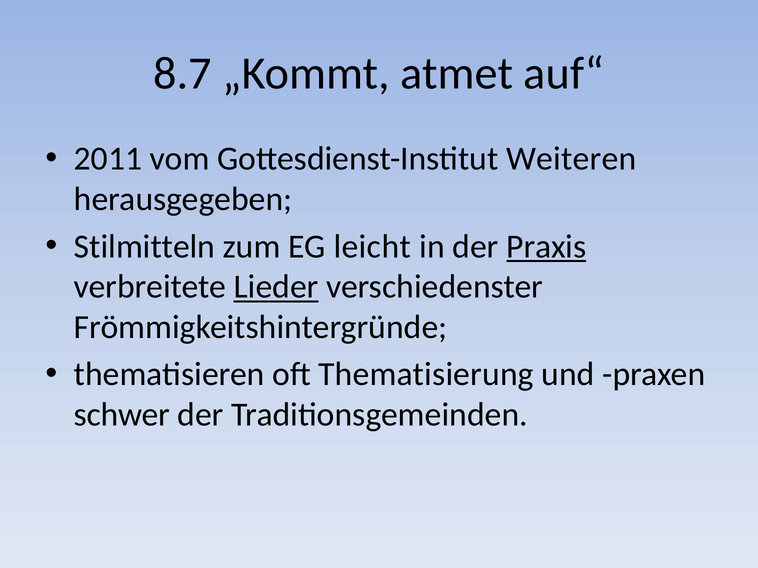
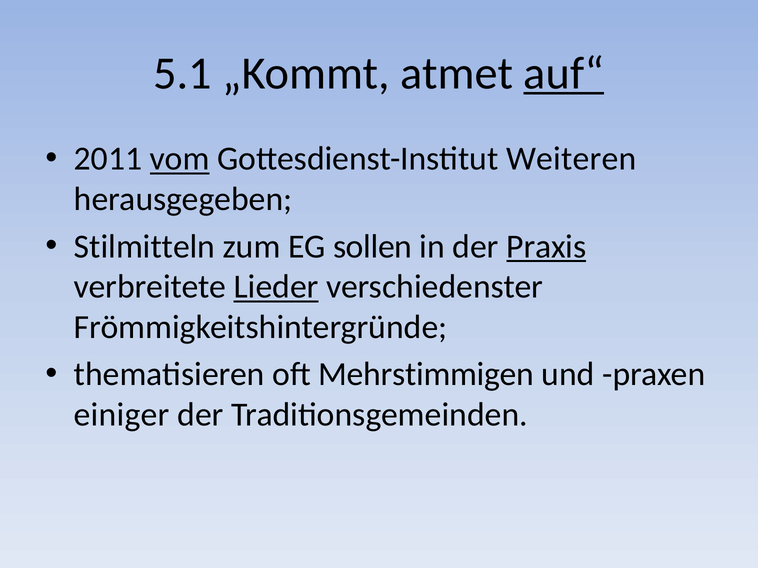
8.7: 8.7 -> 5.1
auf“ underline: none -> present
vom underline: none -> present
leicht: leicht -> sollen
Thematisierung: Thematisierung -> Mehrstimmigen
schwer: schwer -> einiger
